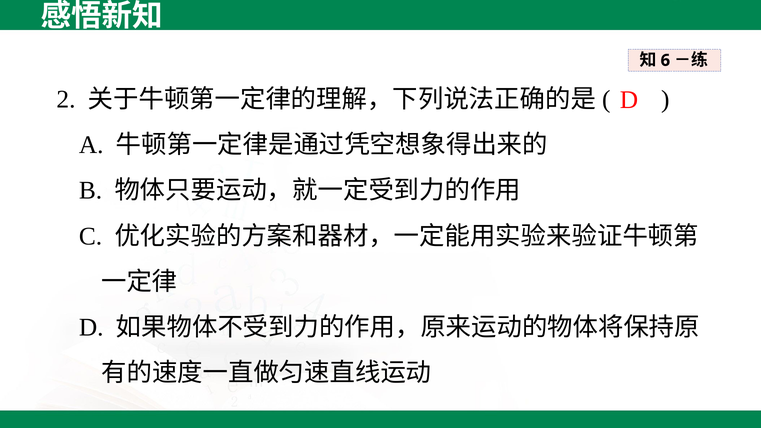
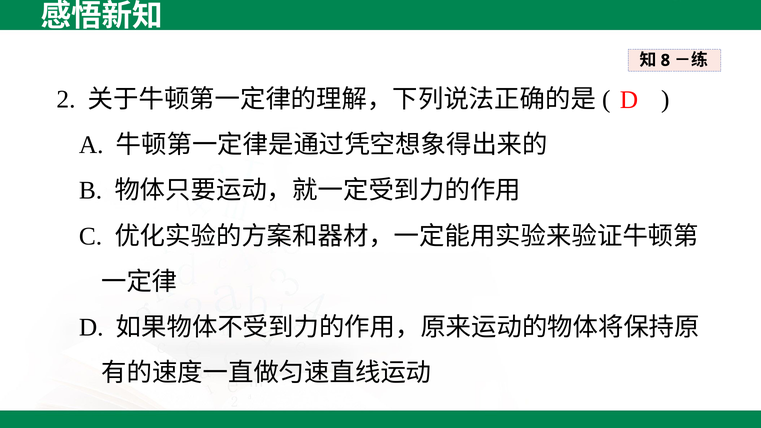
6: 6 -> 8
